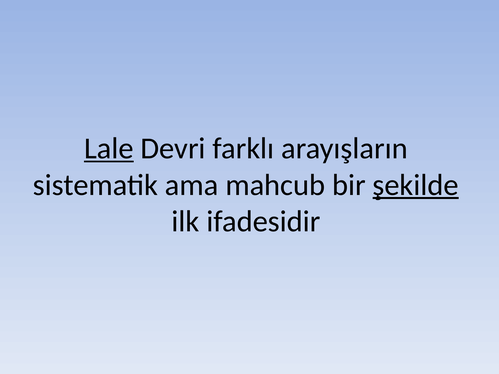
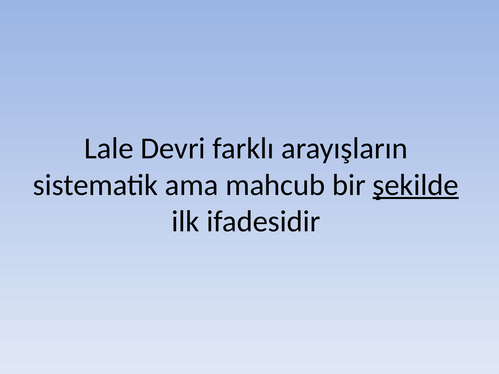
Lale underline: present -> none
